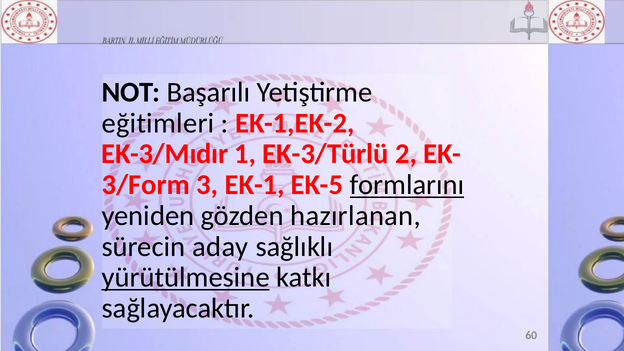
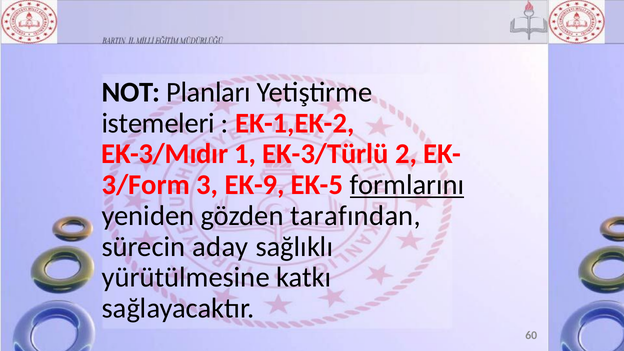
Başarılı: Başarılı -> Planları
eğitimleri: eğitimleri -> istemeleri
EK-1: EK-1 -> EK-9
hazırlanan: hazırlanan -> tarafından
yürütülmesine underline: present -> none
